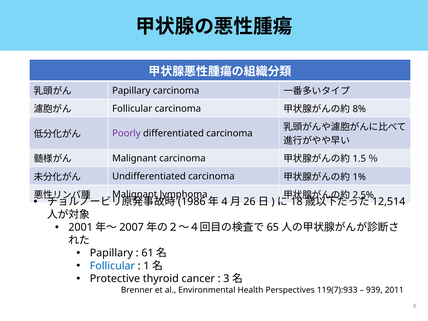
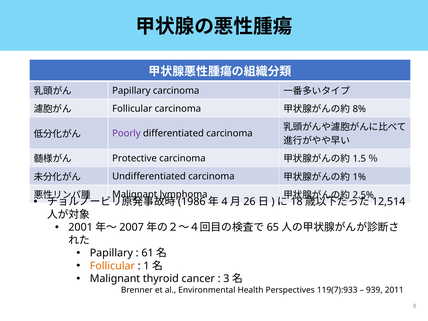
Malignant at (135, 158): Malignant -> Protective
Follicular at (112, 266) colour: blue -> orange
Protective at (115, 279): Protective -> Malignant
